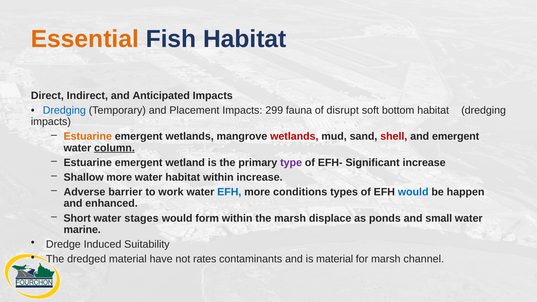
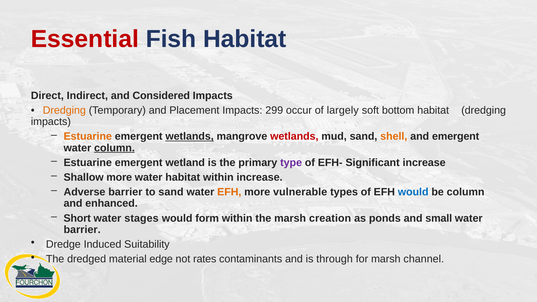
Essential colour: orange -> red
Anticipated: Anticipated -> Considered
Dredging at (64, 110) colour: blue -> orange
fauna: fauna -> occur
disrupt: disrupt -> largely
wetlands at (190, 136) underline: none -> present
shell colour: red -> orange
to work: work -> sand
EFH at (229, 192) colour: blue -> orange
conditions: conditions -> vulnerable
be happen: happen -> column
displace: displace -> creation
marine at (82, 230): marine -> barrier
have: have -> edge
is material: material -> through
